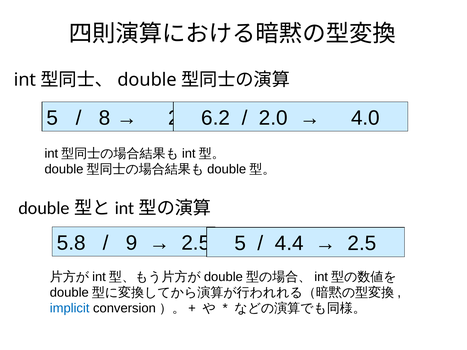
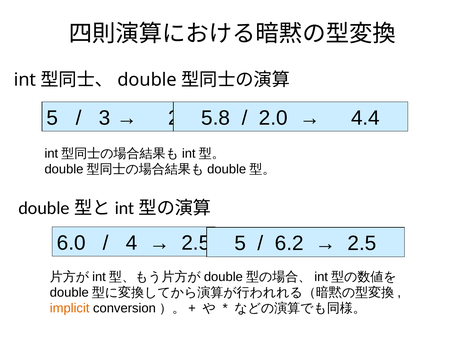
8: 8 -> 3
6.2: 6.2 -> 5.8
4.0: 4.0 -> 4.4
5.8: 5.8 -> 6.0
9: 9 -> 4
4.4: 4.4 -> 6.2
implicit colour: blue -> orange
